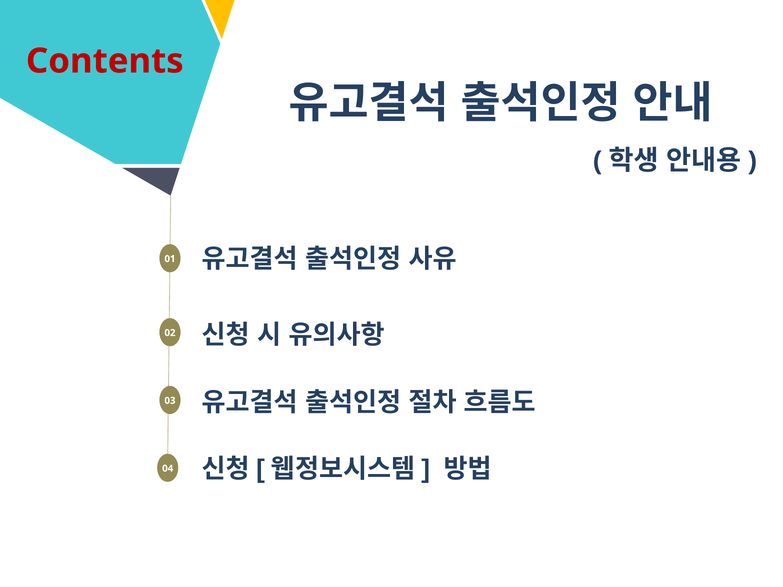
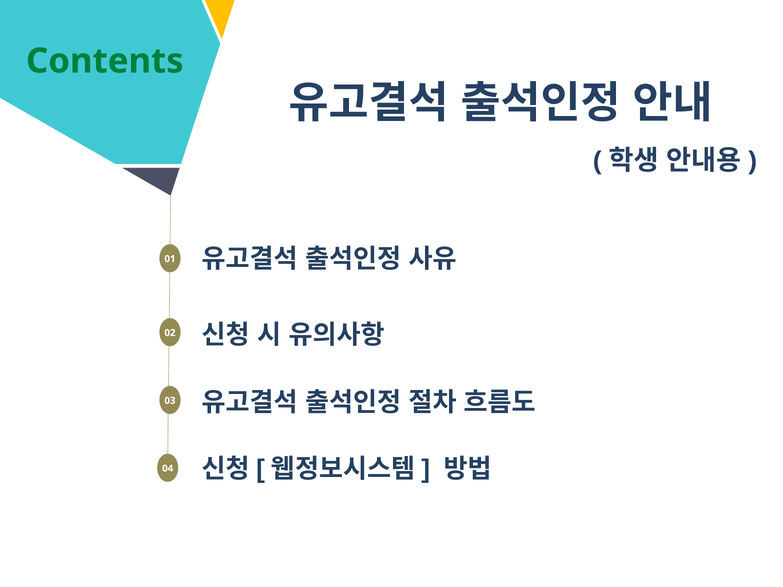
Contents colour: red -> green
